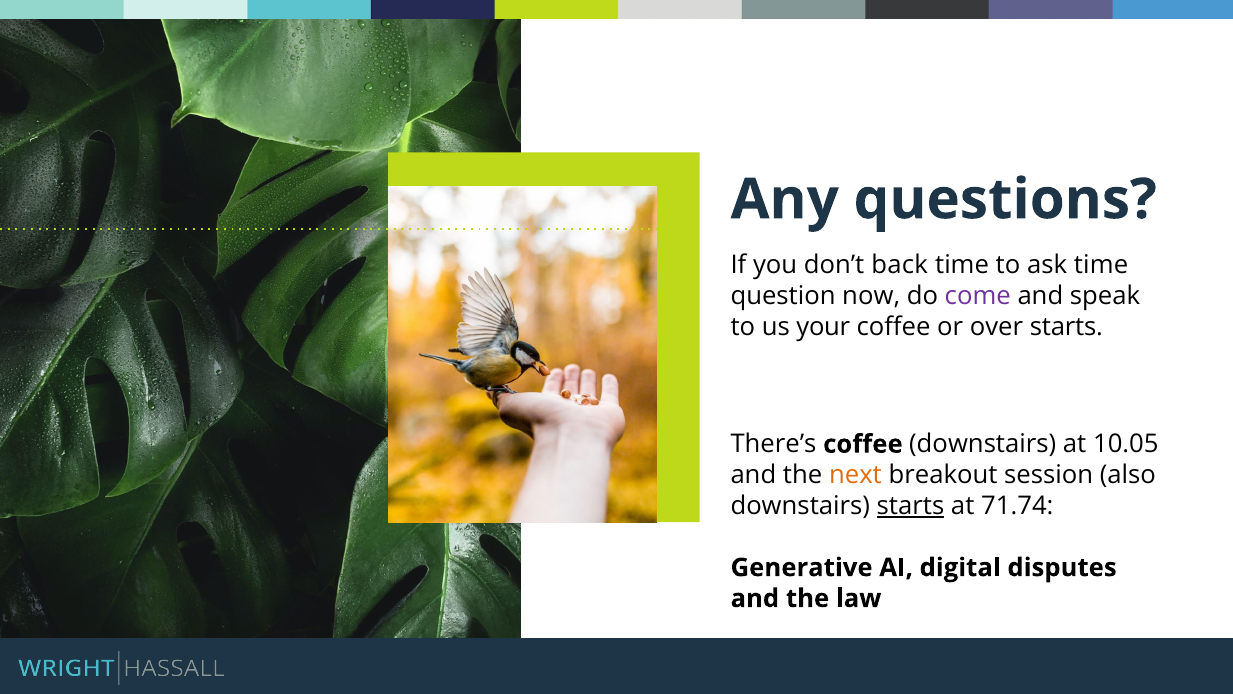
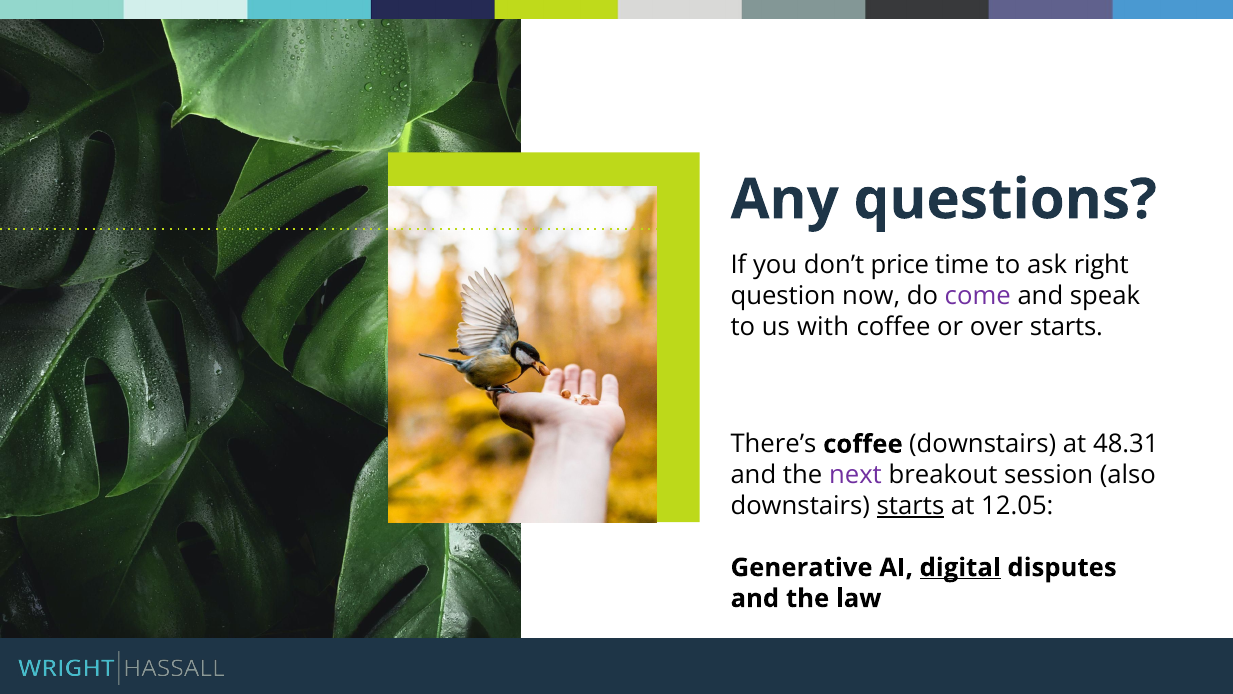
back: back -> price
ask time: time -> right
your: your -> with
10.05: 10.05 -> 48.31
next colour: orange -> purple
71.74: 71.74 -> 12.05
digital underline: none -> present
